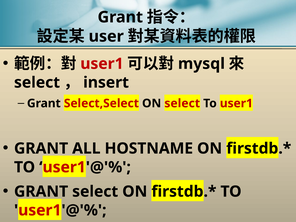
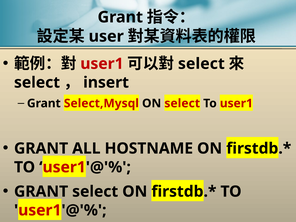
mysql at (201, 64): mysql -> select
Select,Select: Select,Select -> Select,Mysql
